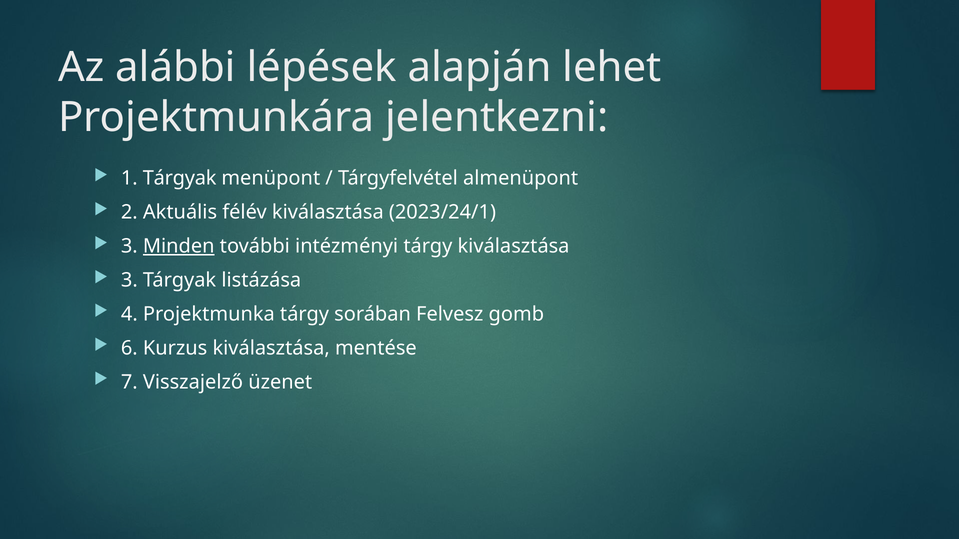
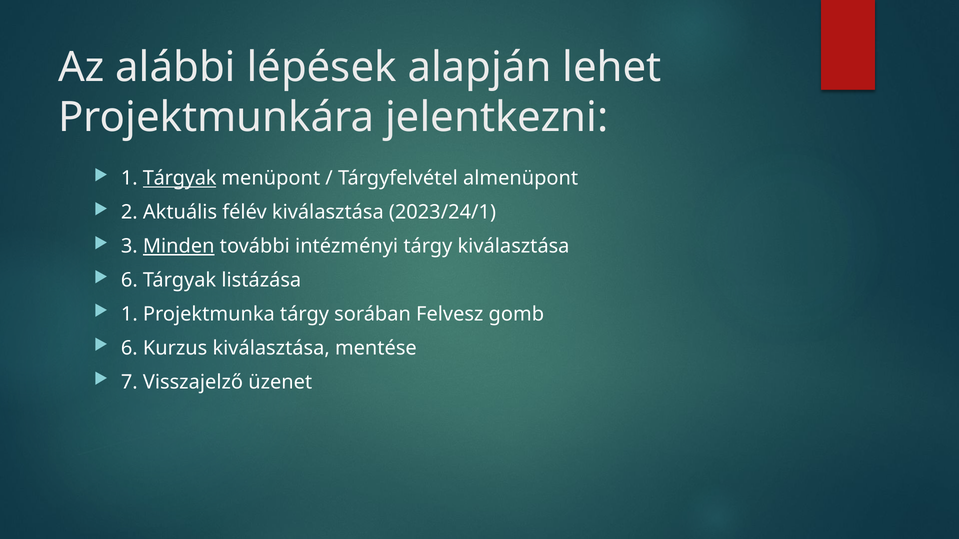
Tárgyak at (180, 178) underline: none -> present
3 at (129, 280): 3 -> 6
4 at (129, 314): 4 -> 1
